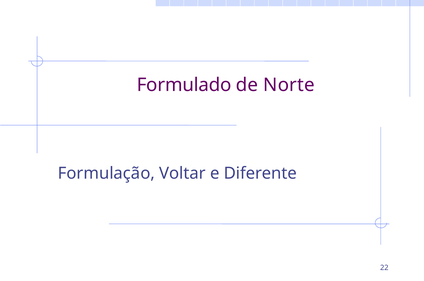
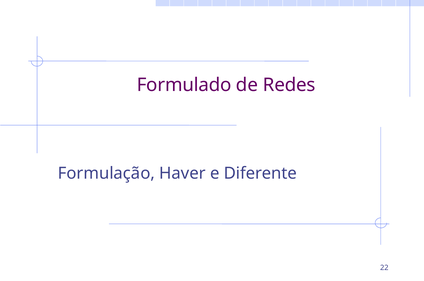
Norte: Norte -> Redes
Voltar: Voltar -> Haver
